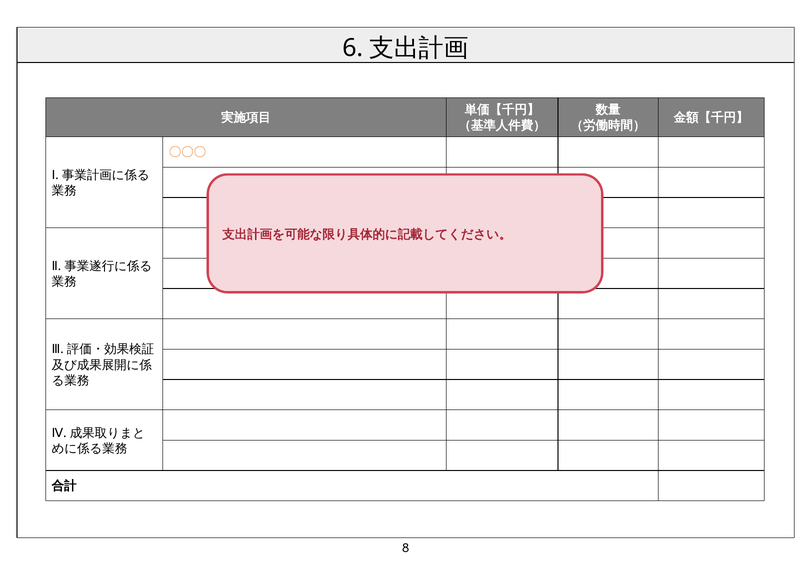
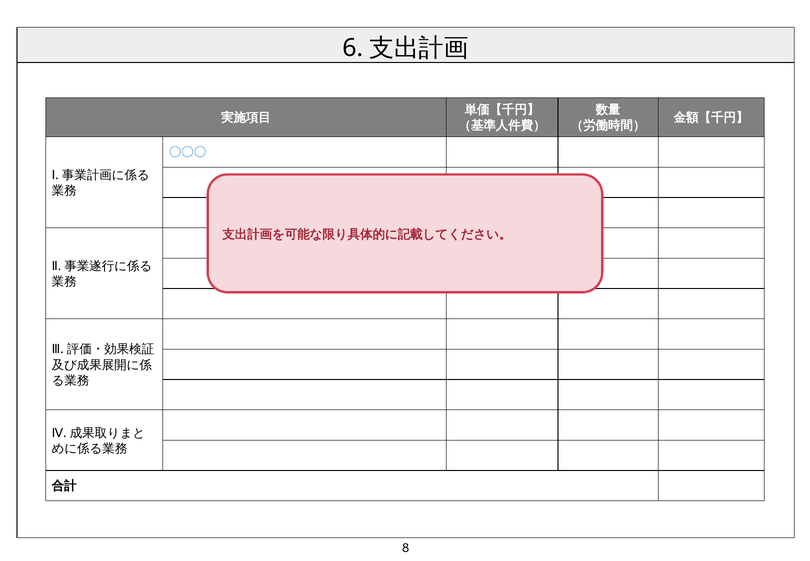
〇〇〇 colour: orange -> blue
